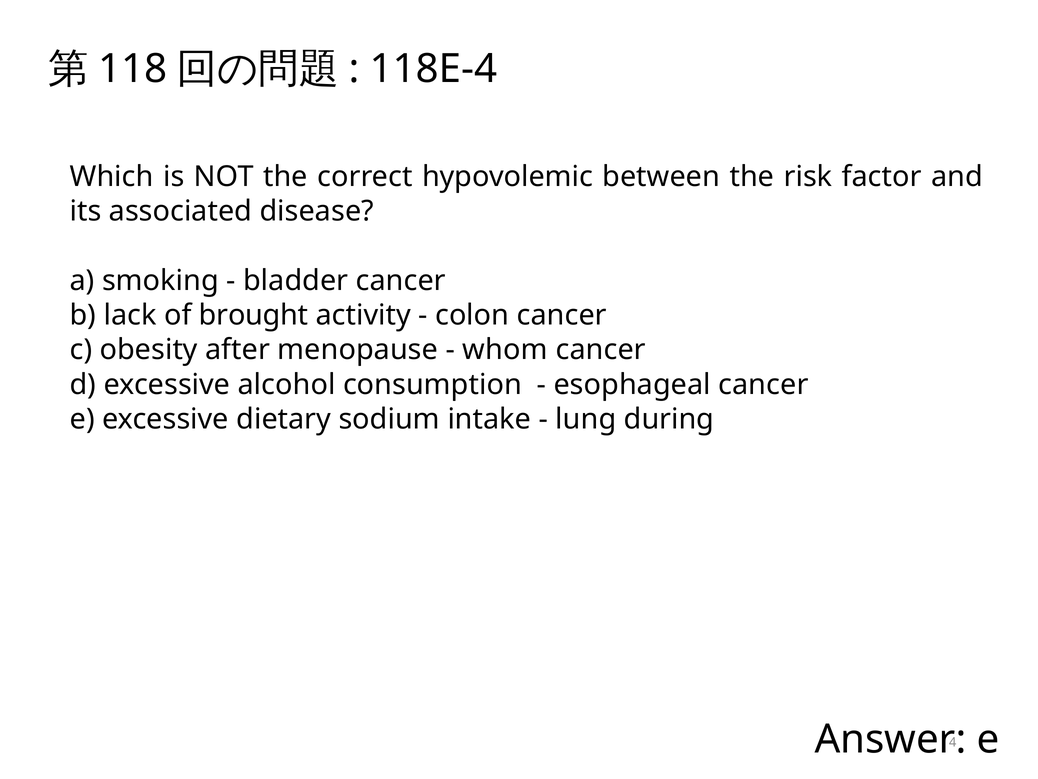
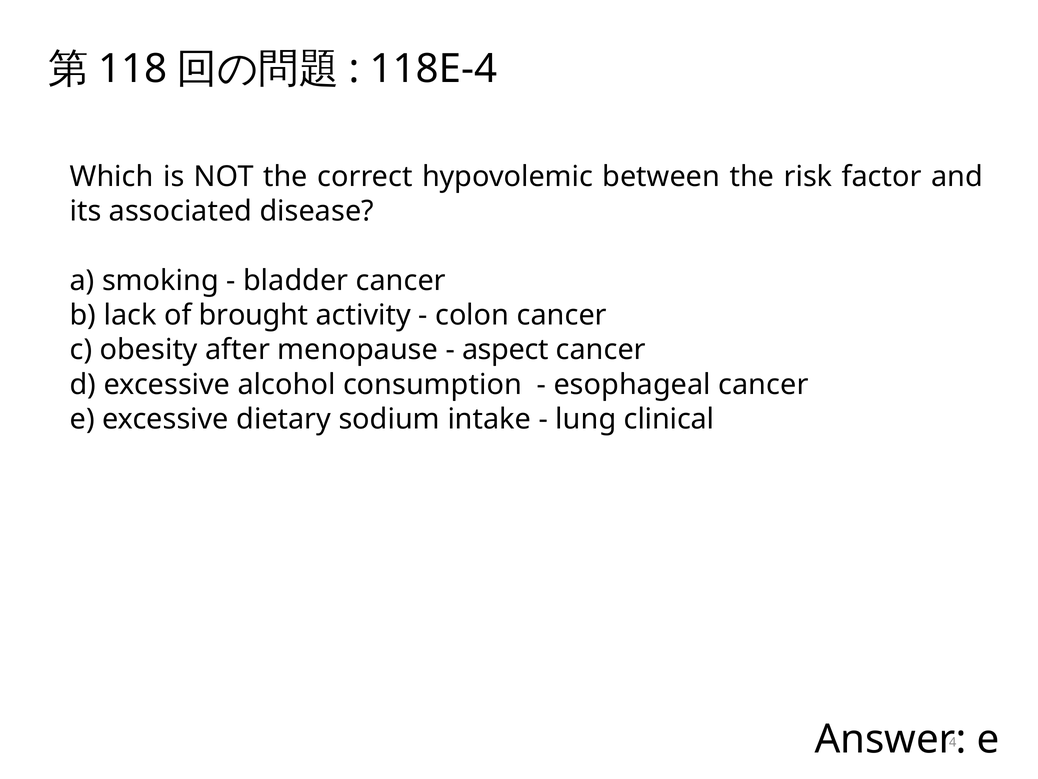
whom: whom -> aspect
during: during -> clinical
